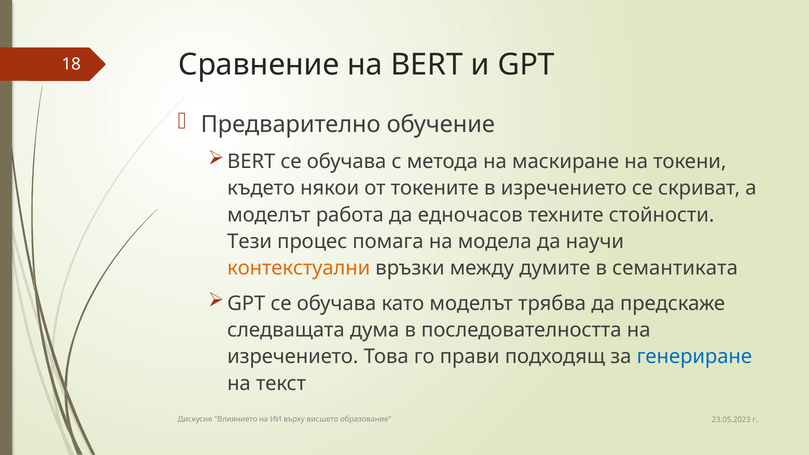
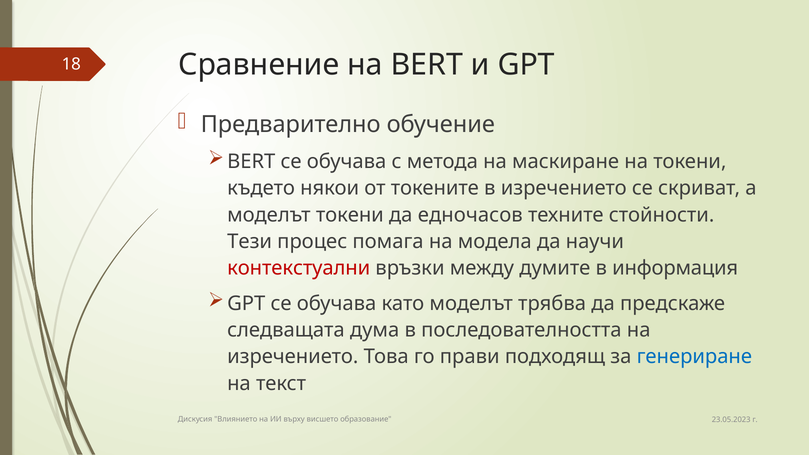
моделът работа: работа -> токени
контекстуални colour: orange -> red
семантиката: семантиката -> информация
